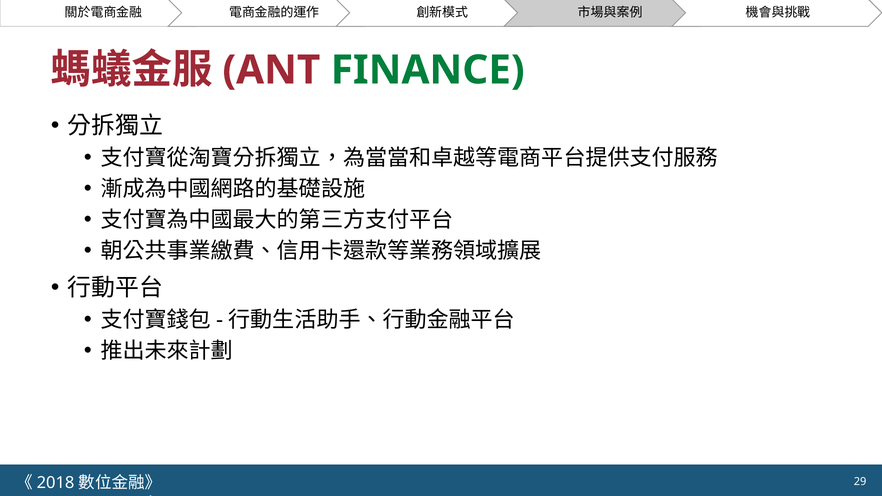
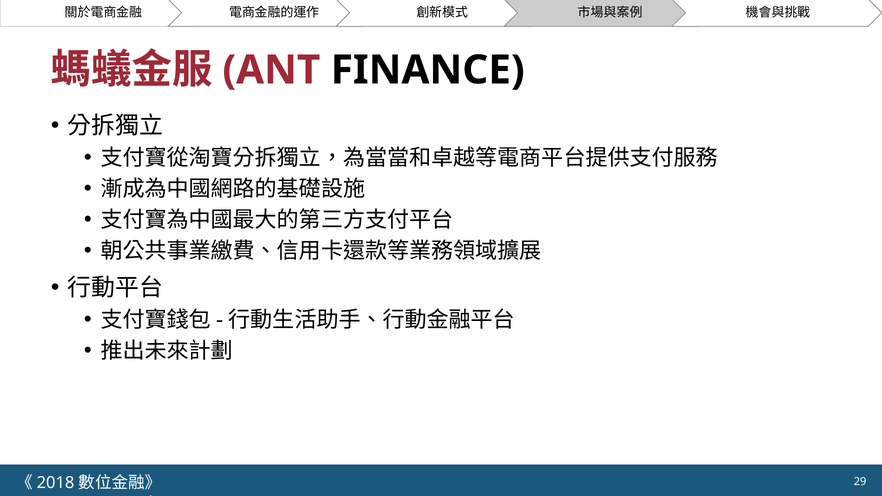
FINANCE colour: green -> black
